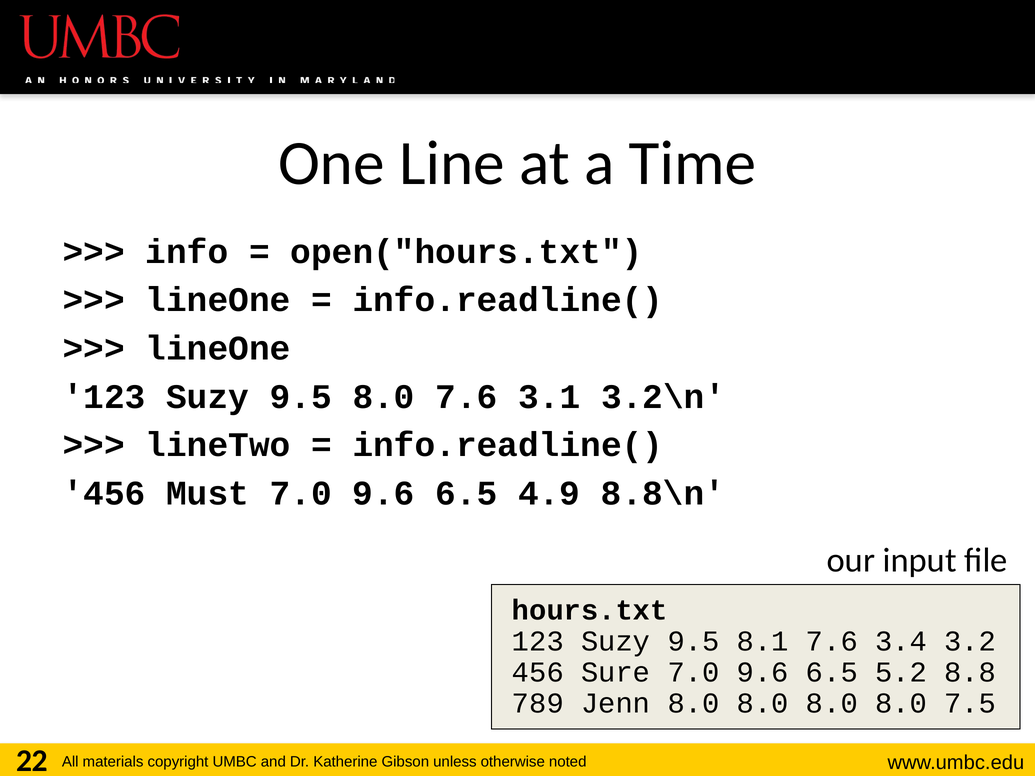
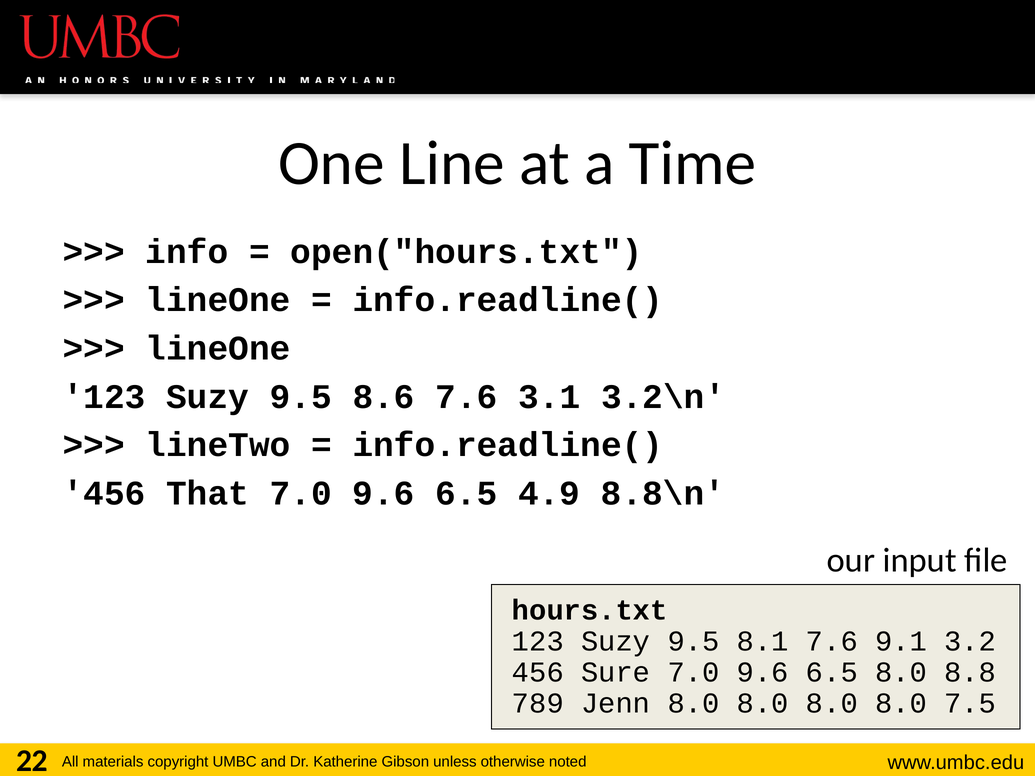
9.5 8.0: 8.0 -> 8.6
Must: Must -> That
3.4: 3.4 -> 9.1
6.5 5.2: 5.2 -> 8.0
